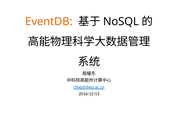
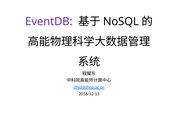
EventDB colour: orange -> purple
